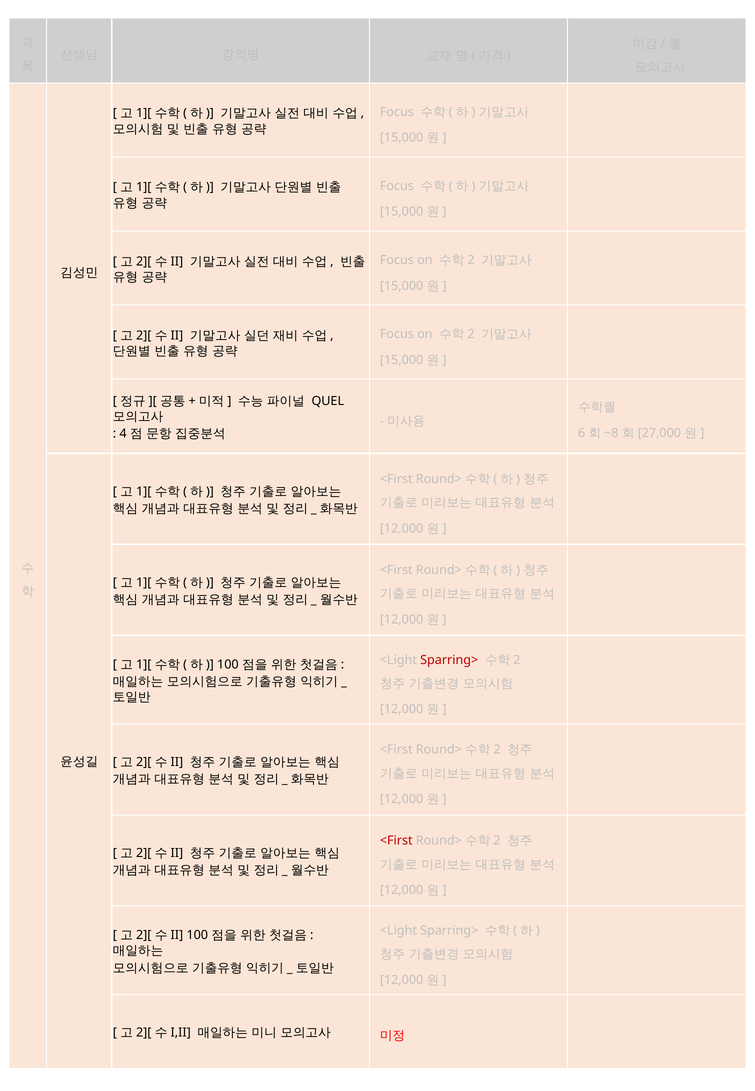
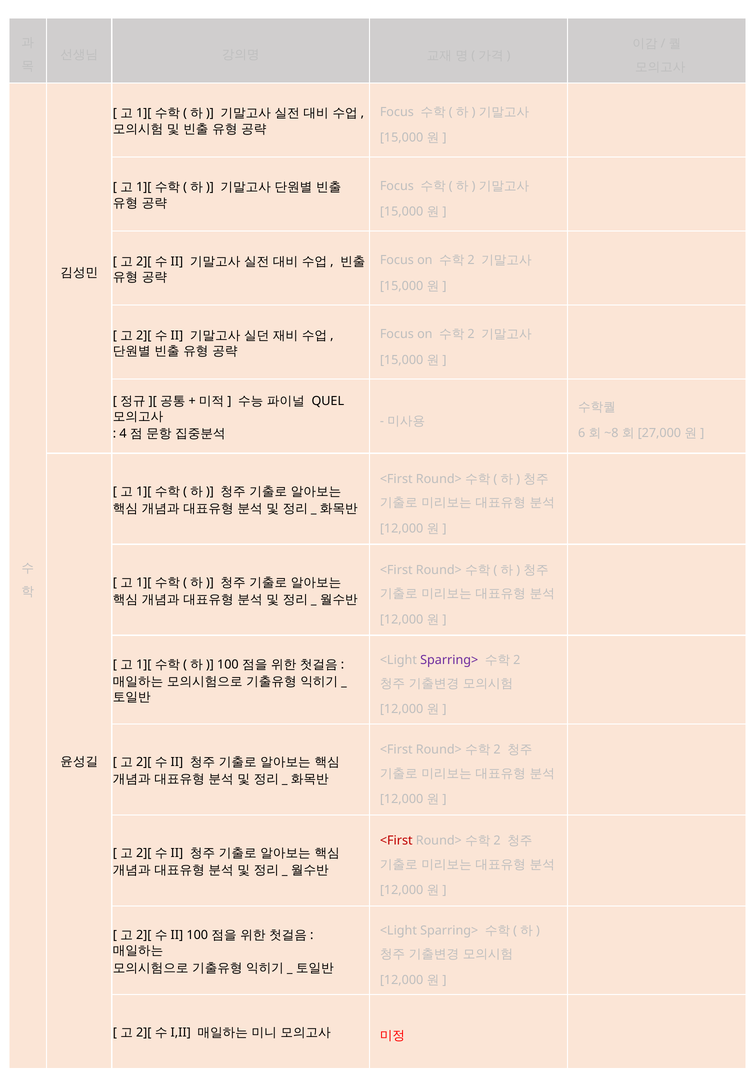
Sparring> at (449, 660) colour: red -> purple
